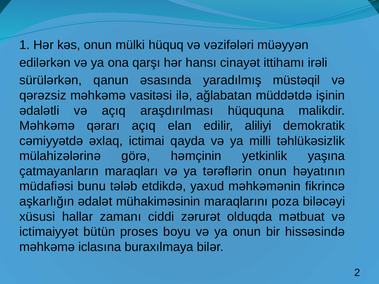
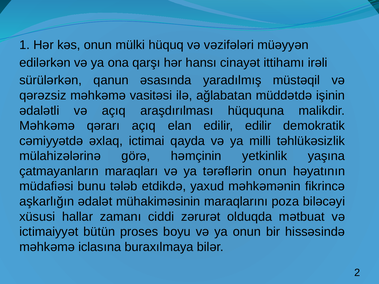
edilir aliliyi: aliliyi -> edilir
